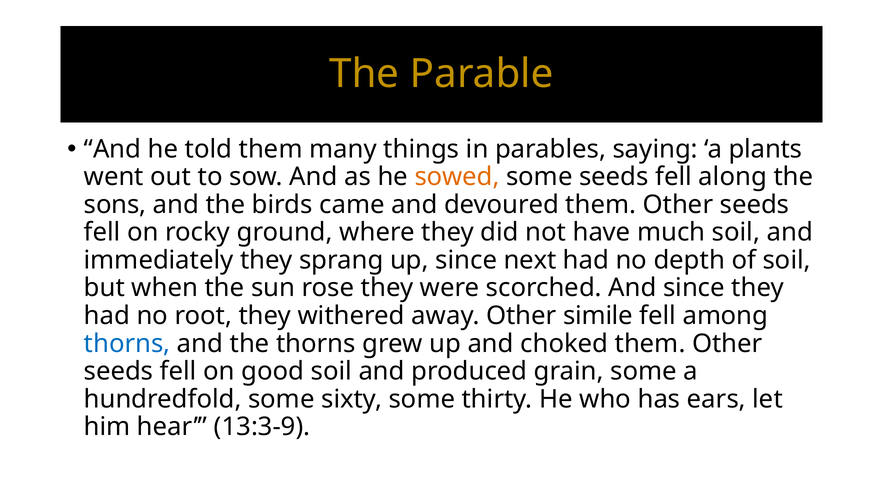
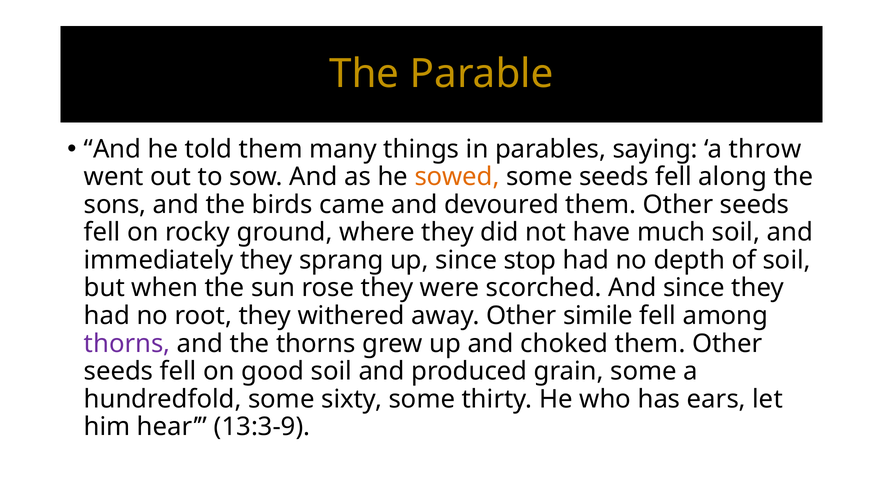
plants: plants -> throw
next: next -> stop
thorns at (127, 344) colour: blue -> purple
